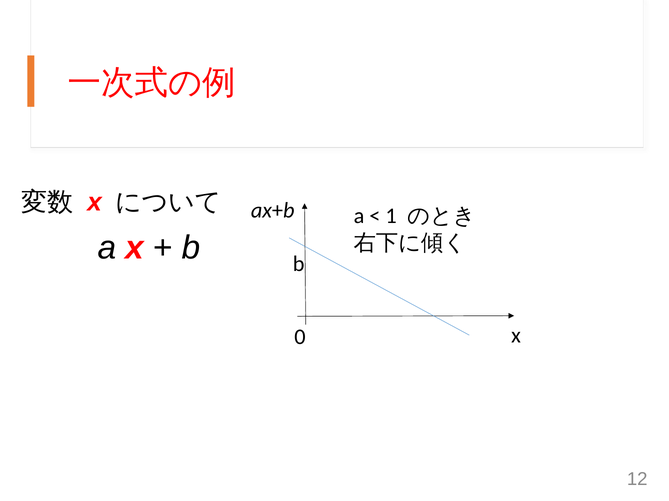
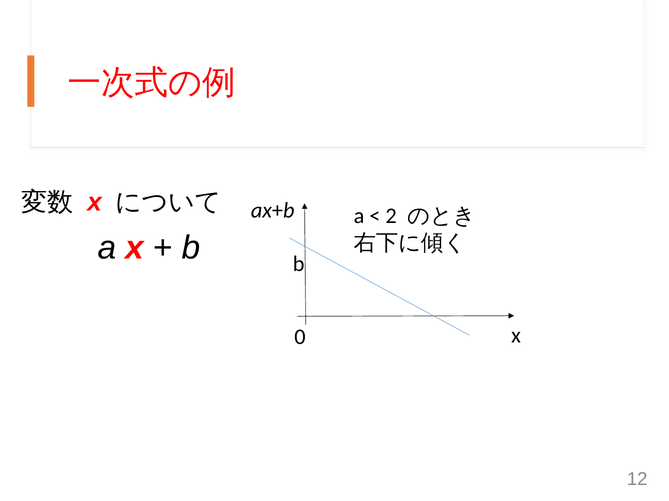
1: 1 -> 2
